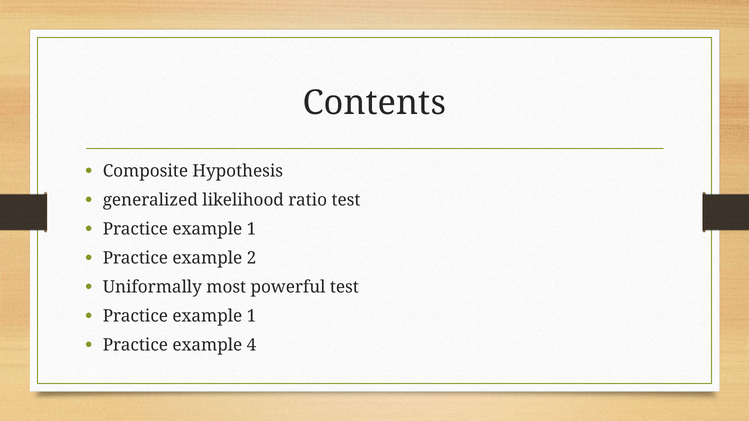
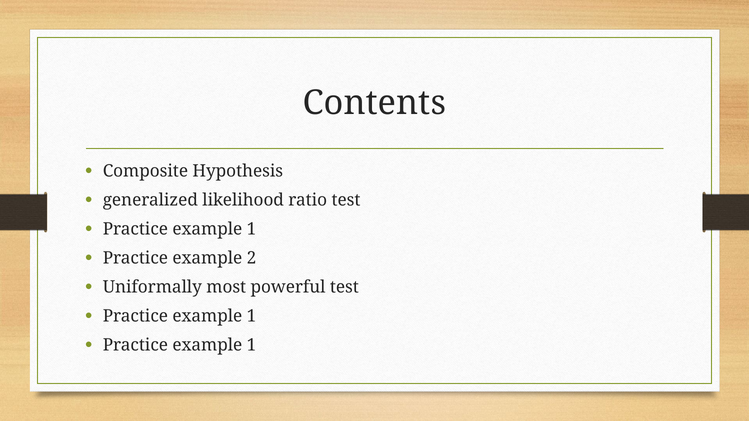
4 at (251, 345): 4 -> 1
